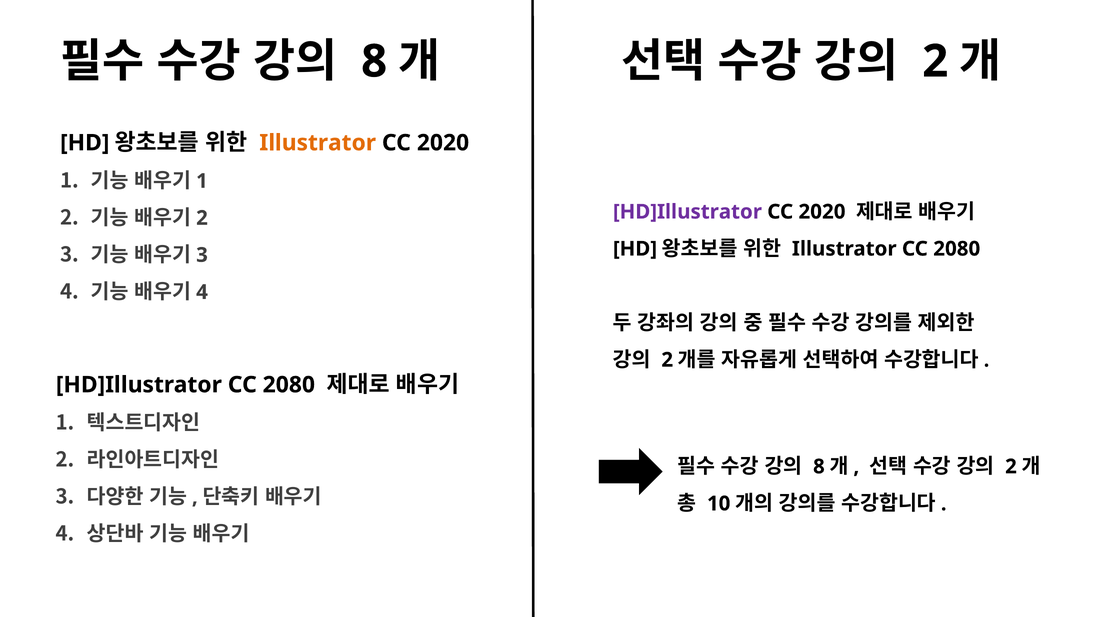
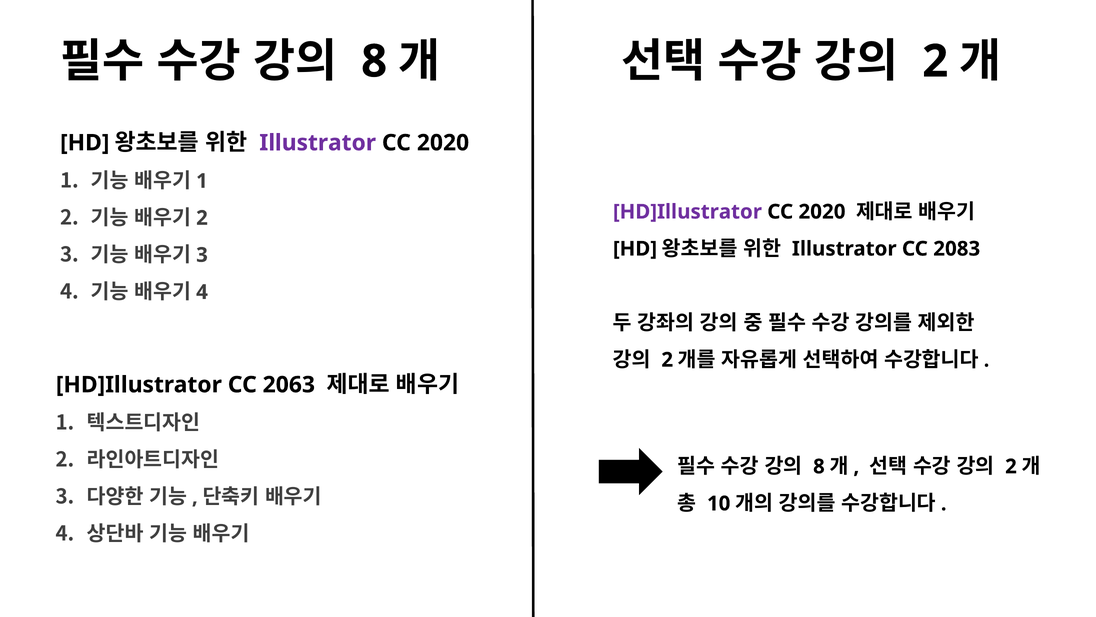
Illustrator at (318, 143) colour: orange -> purple
Illustrator CC 2080: 2080 -> 2083
HD]Illustrator CC 2080: 2080 -> 2063
